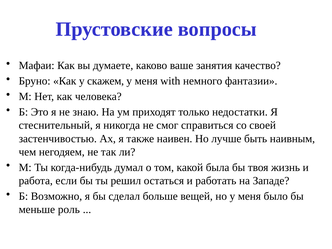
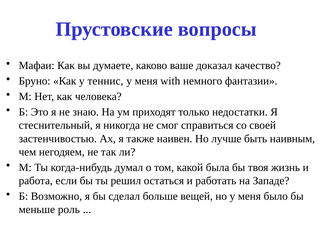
занятия: занятия -> доказал
скажем: скажем -> теннис
